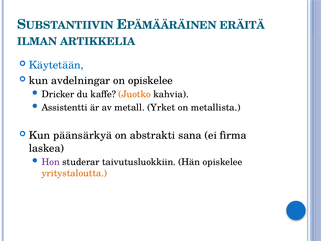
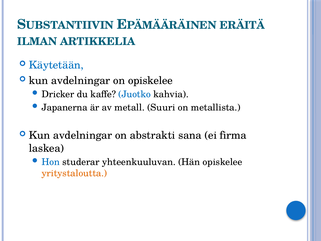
Juotko colour: orange -> blue
Assistentti: Assistentti -> Japanerna
Yrket: Yrket -> Suuri
päänsärkyä at (83, 135): päänsärkyä -> avdelningar
Hon colour: purple -> blue
taivutusluokkiin: taivutusluokkiin -> yhteenkuuluvan
